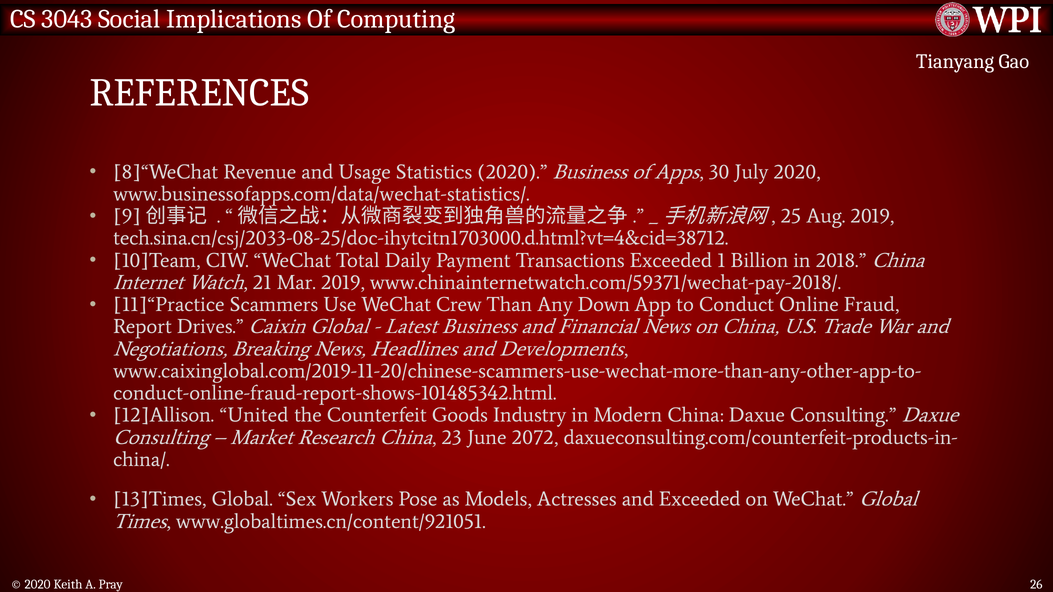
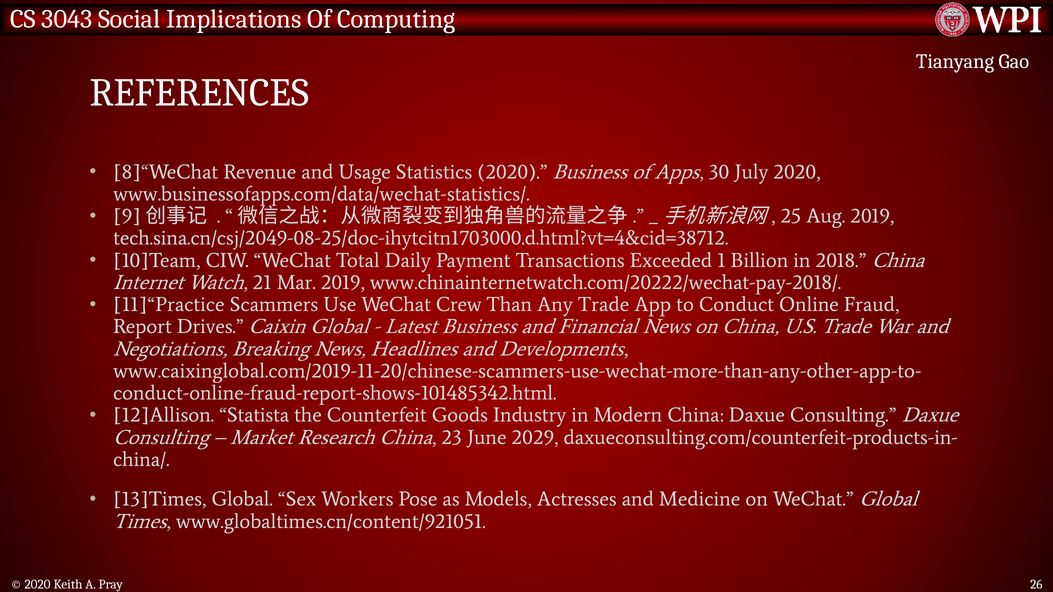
tech.sina.cn/csj/2033-08-25/doc-ihytcitn1703000.d.html?vt=4&cid=38712: tech.sina.cn/csj/2033-08-25/doc-ihytcitn1703000.d.html?vt=4&cid=38712 -> tech.sina.cn/csj/2049-08-25/doc-ihytcitn1703000.d.html?vt=4&cid=38712
www.chinainternetwatch.com/59371/wechat-pay-2018/: www.chinainternetwatch.com/59371/wechat-pay-2018/ -> www.chinainternetwatch.com/20222/wechat-pay-2018/
Any Down: Down -> Trade
United: United -> Statista
2072: 2072 -> 2029
and Exceeded: Exceeded -> Medicine
